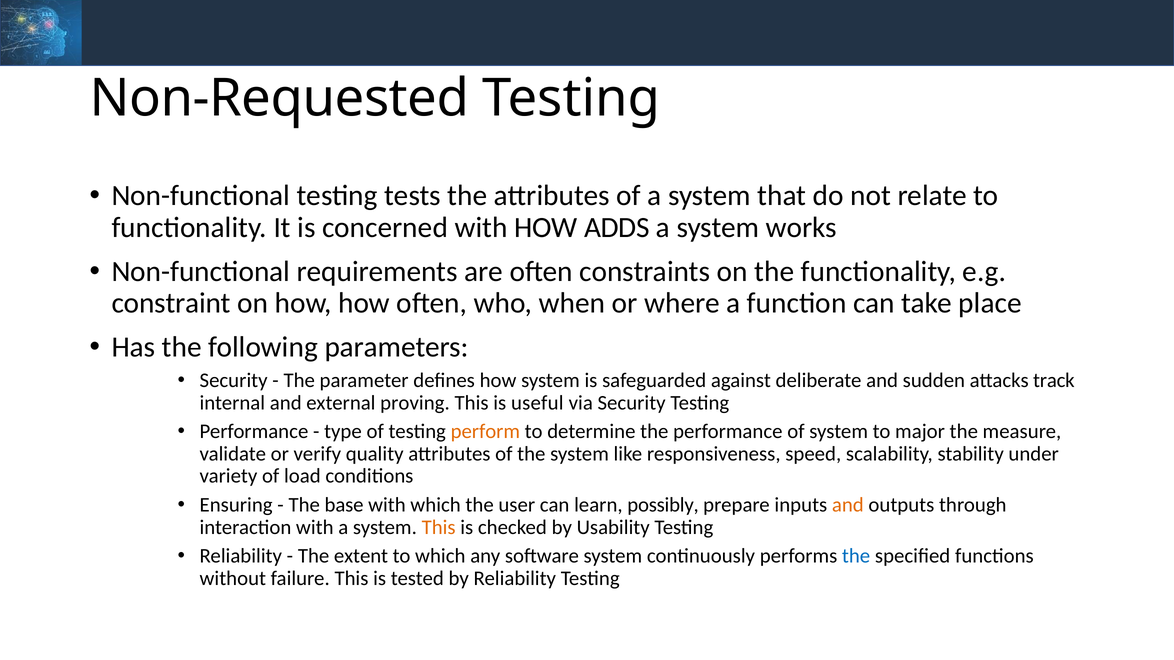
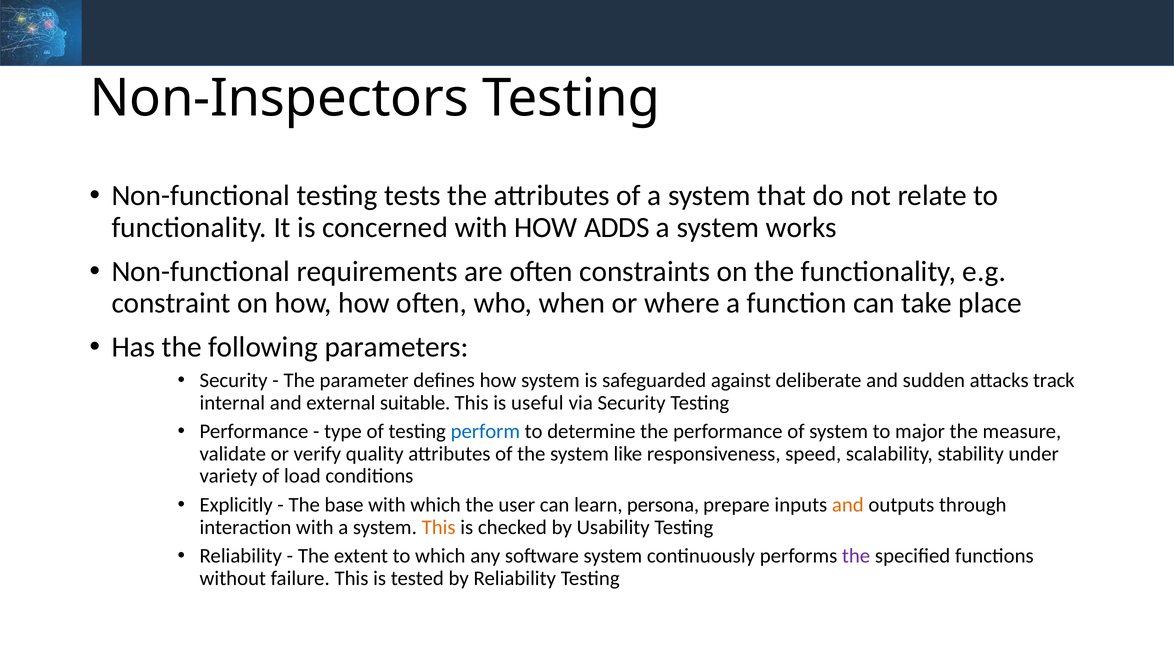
Non-Requested: Non-Requested -> Non-Inspectors
proving: proving -> suitable
perform colour: orange -> blue
Ensuring: Ensuring -> Explicitly
possibly: possibly -> persona
the at (856, 556) colour: blue -> purple
